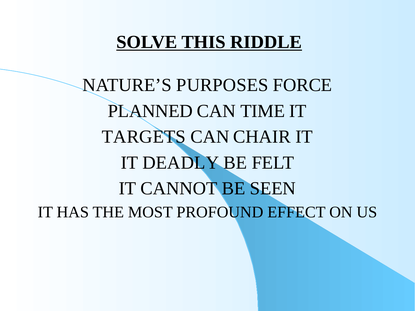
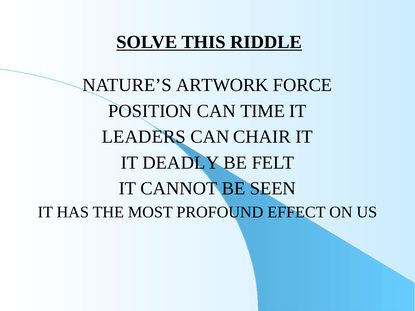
PURPOSES: PURPOSES -> ARTWORK
PLANNED: PLANNED -> POSITION
TARGETS: TARGETS -> LEADERS
